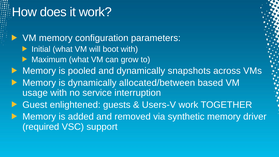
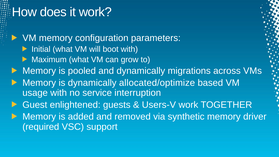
snapshots: snapshots -> migrations
allocated/between: allocated/between -> allocated/optimize
